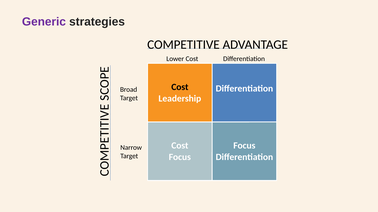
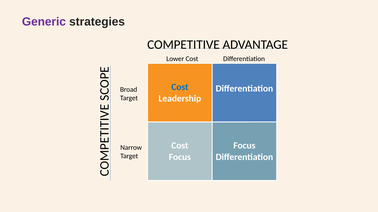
Cost at (180, 87) colour: black -> blue
